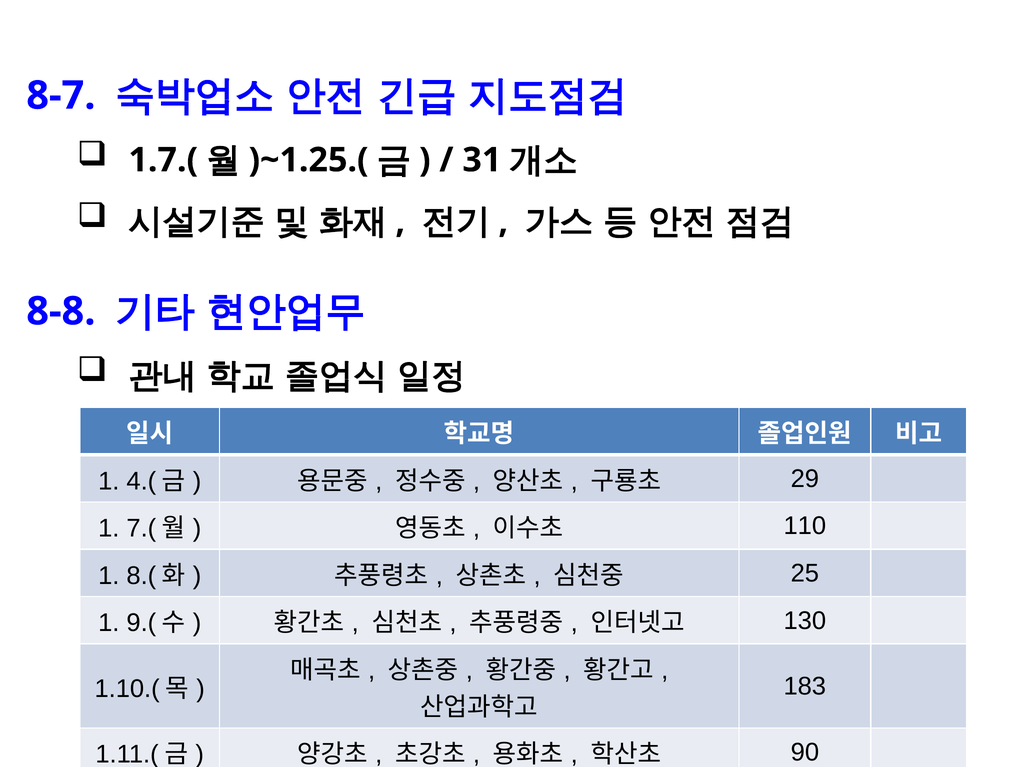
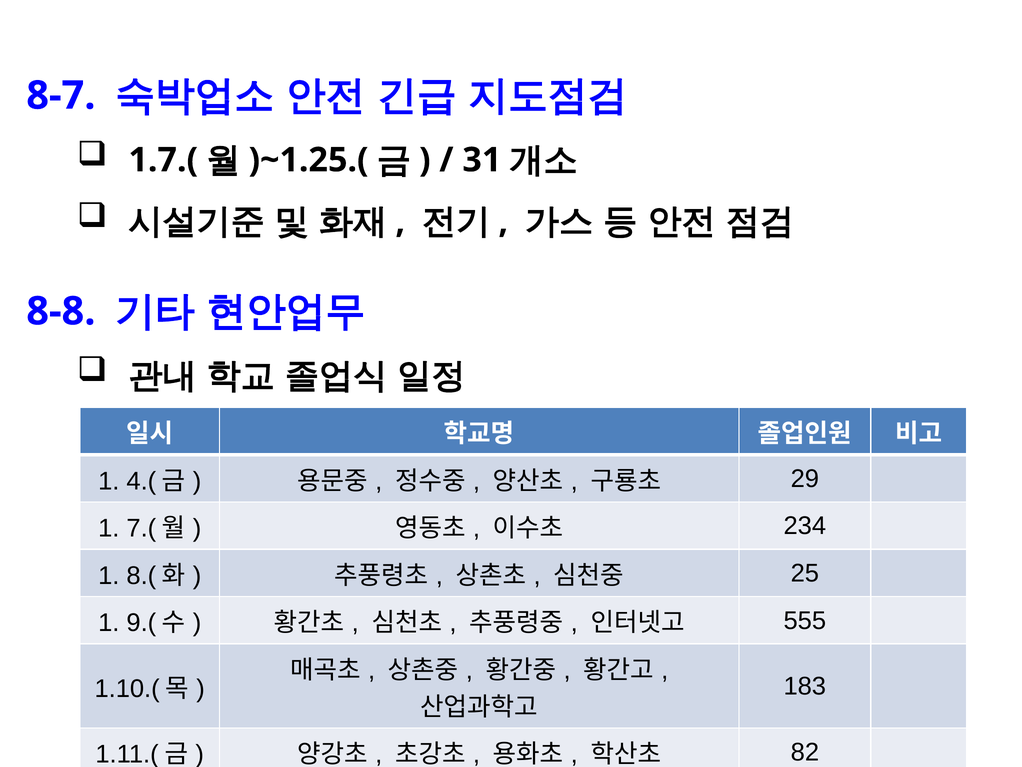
110: 110 -> 234
130: 130 -> 555
90: 90 -> 82
